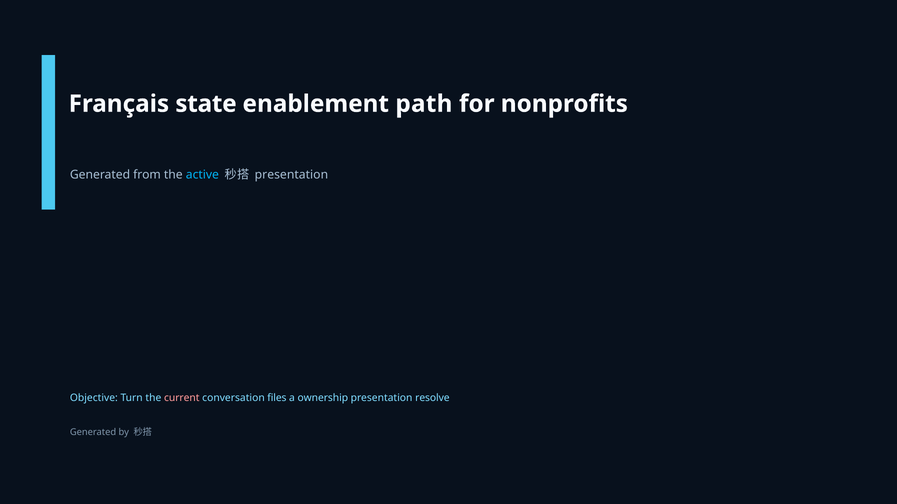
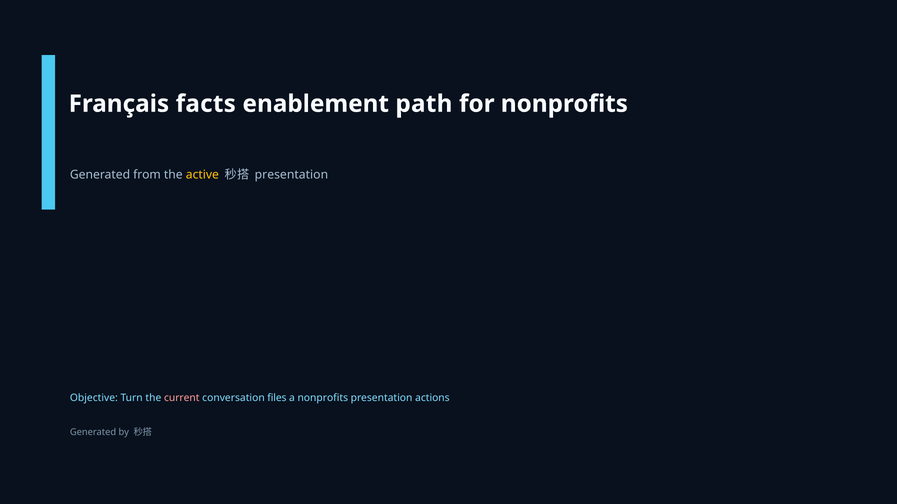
state: state -> facts
active colour: light blue -> yellow
a ownership: ownership -> nonprofits
resolve: resolve -> actions
